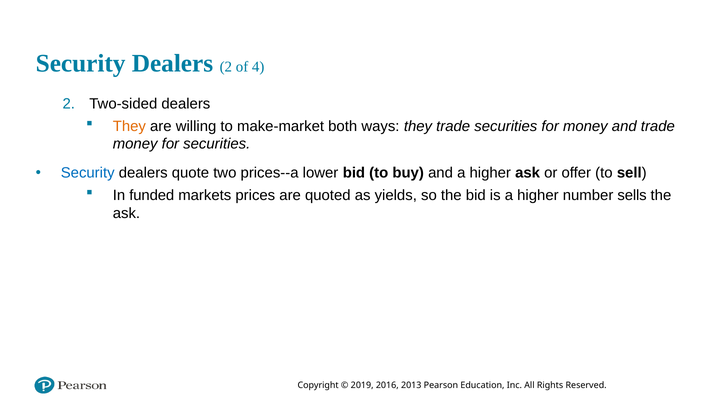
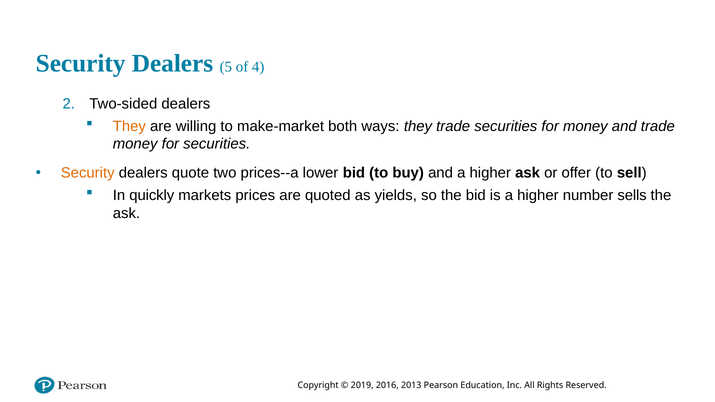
Dealers 2: 2 -> 5
Security at (88, 173) colour: blue -> orange
funded: funded -> quickly
